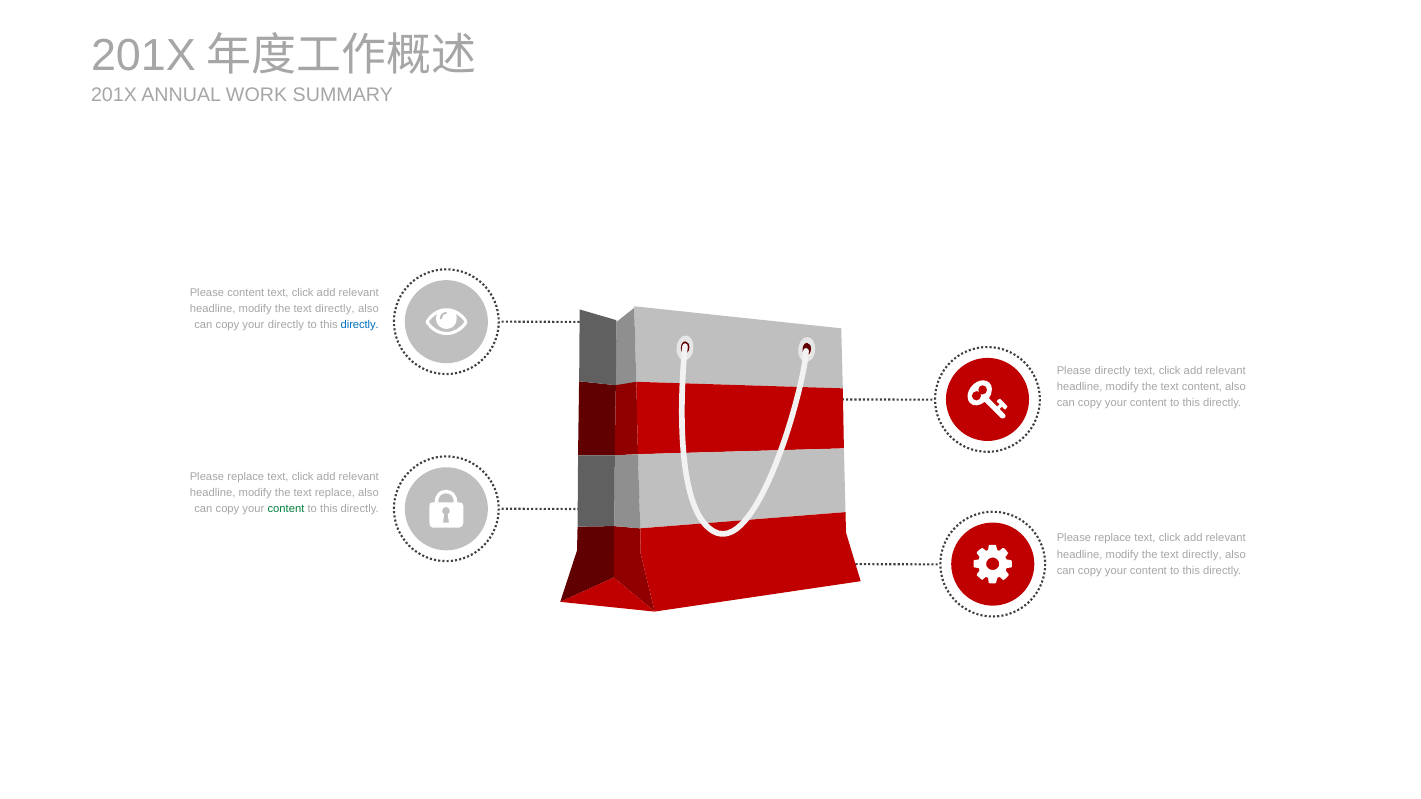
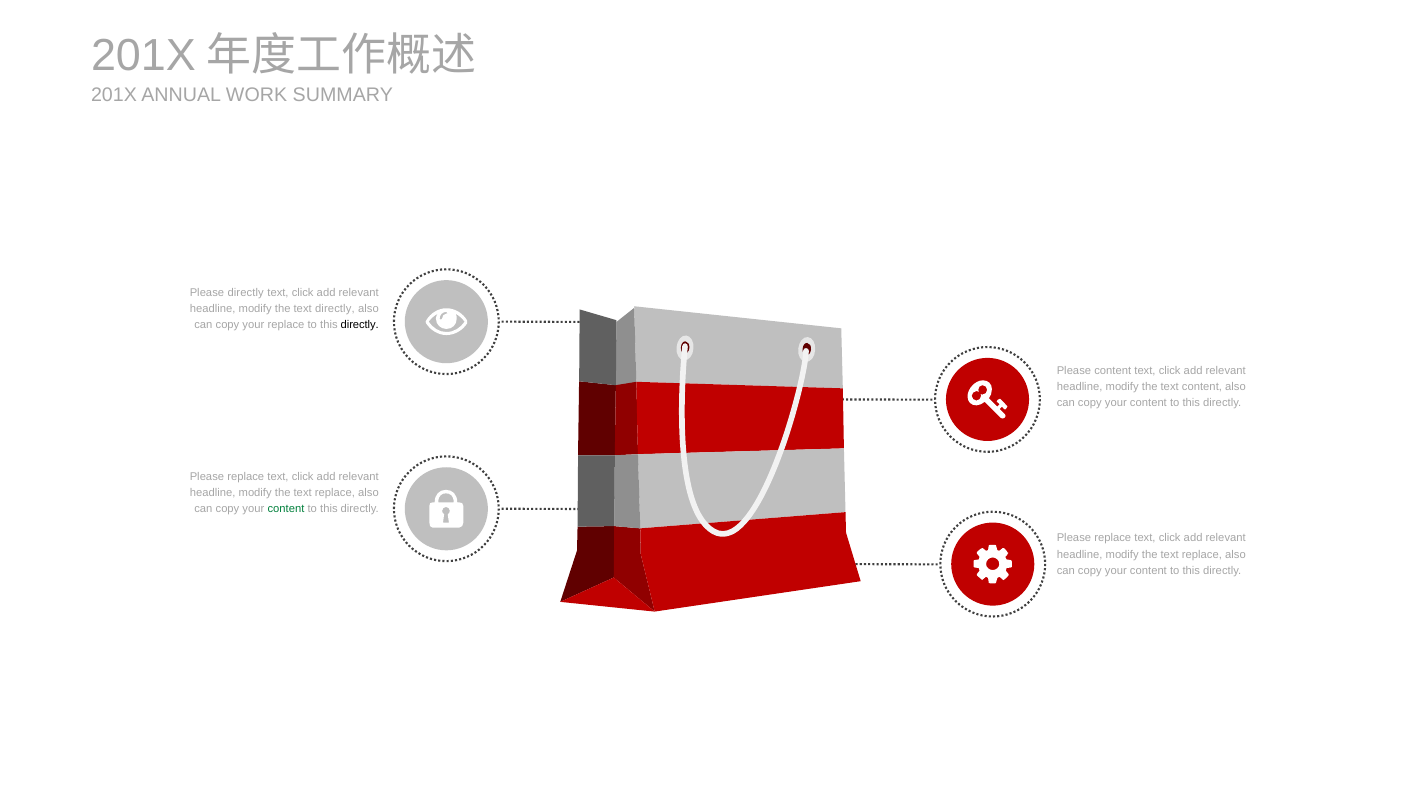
Please content: content -> directly
your directly: directly -> replace
directly at (360, 325) colour: blue -> black
Please directly: directly -> content
directly at (1202, 554): directly -> replace
